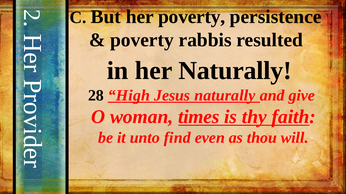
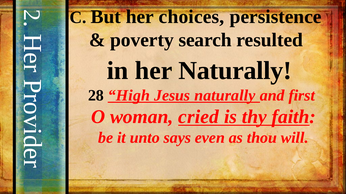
her poverty: poverty -> choices
rabbis: rabbis -> search
give: give -> first
times: times -> cried
find: find -> says
